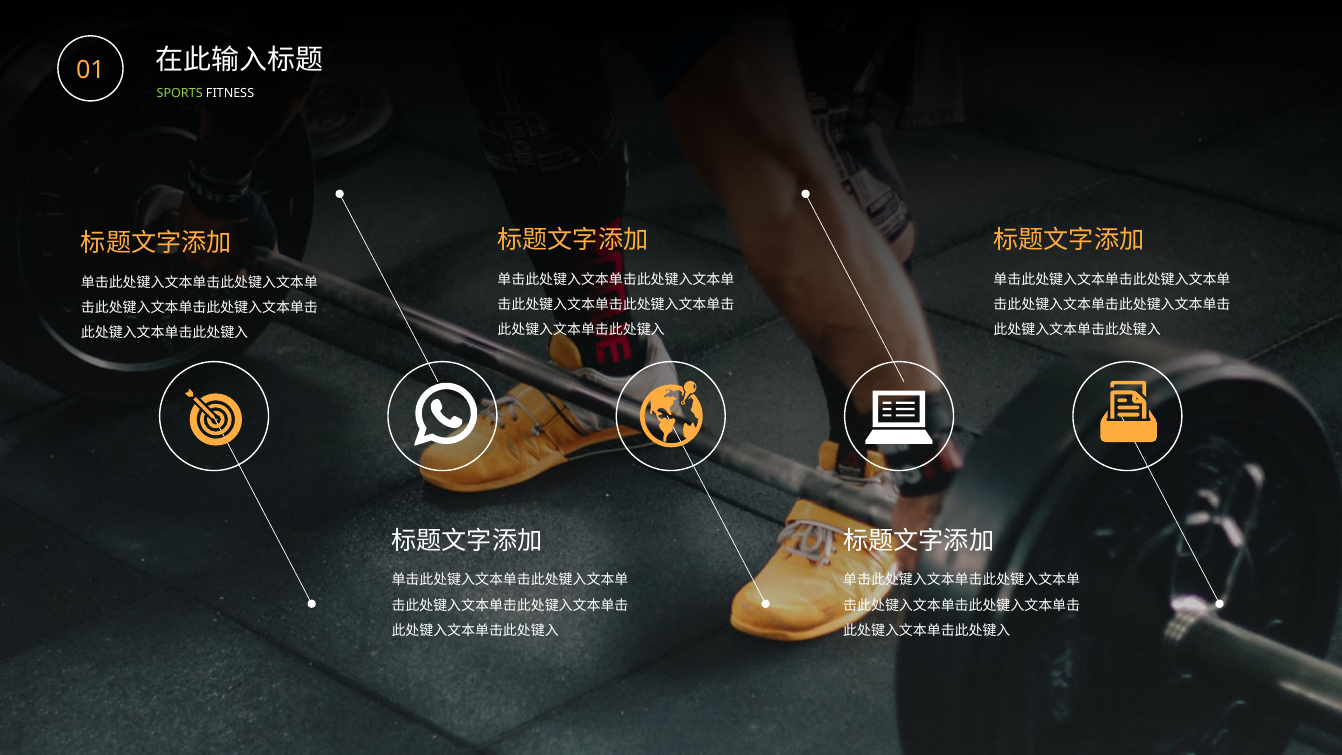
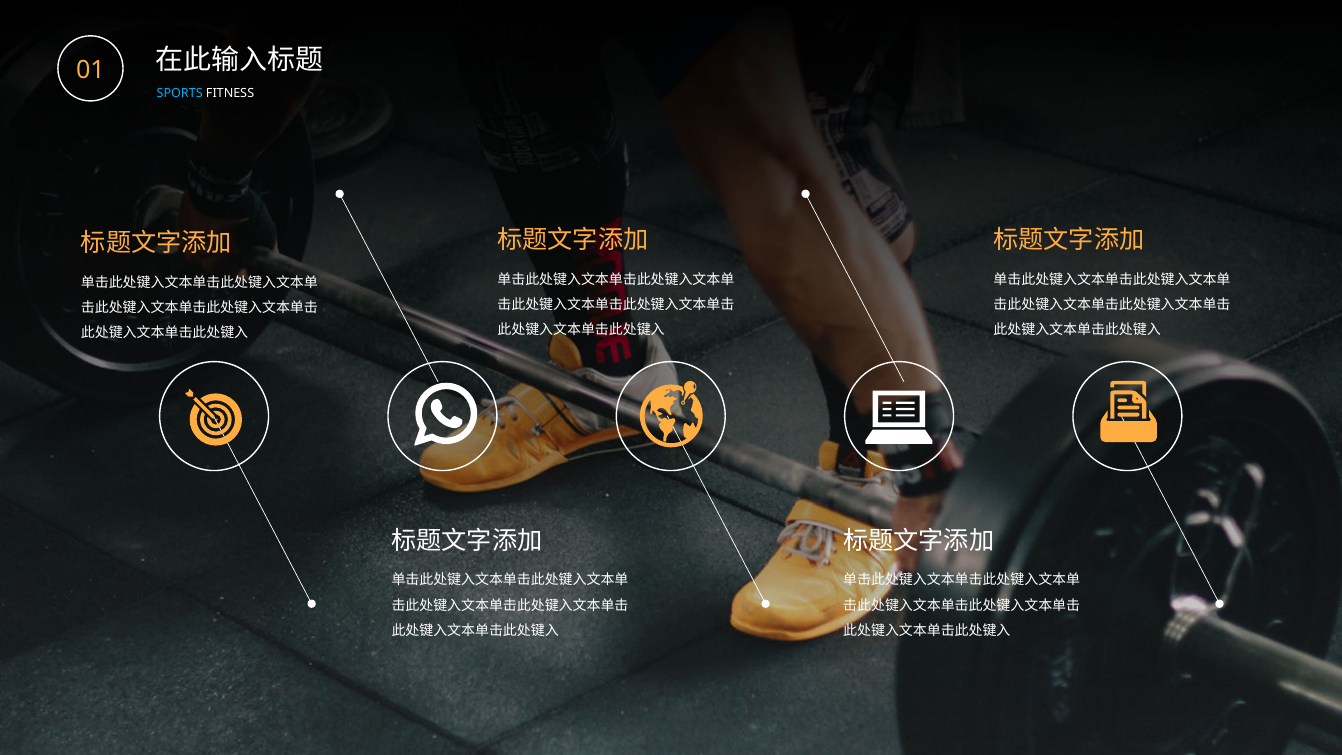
SPORTS colour: light green -> light blue
